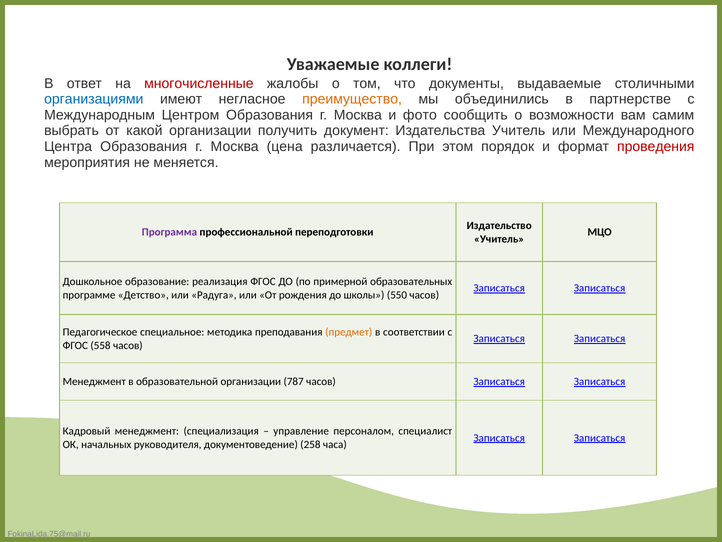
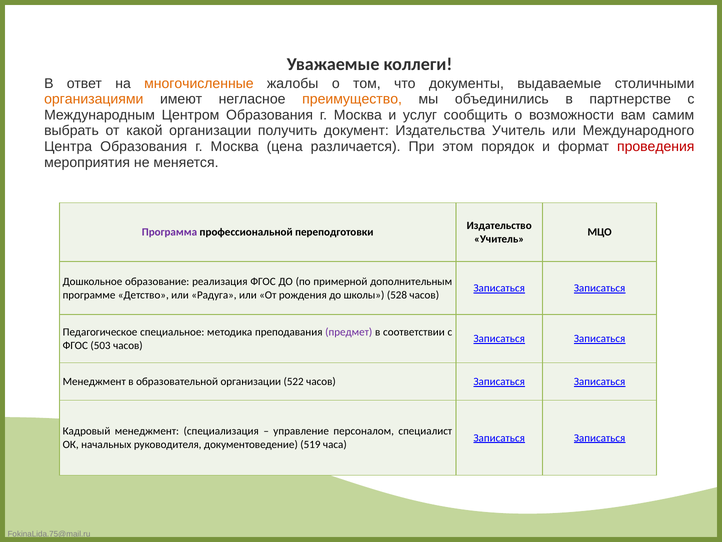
многочисленные colour: red -> orange
организациями colour: blue -> orange
фото: фото -> услуг
образовательных: образовательных -> дополнительным
550: 550 -> 528
предмет colour: orange -> purple
558: 558 -> 503
787: 787 -> 522
258: 258 -> 519
